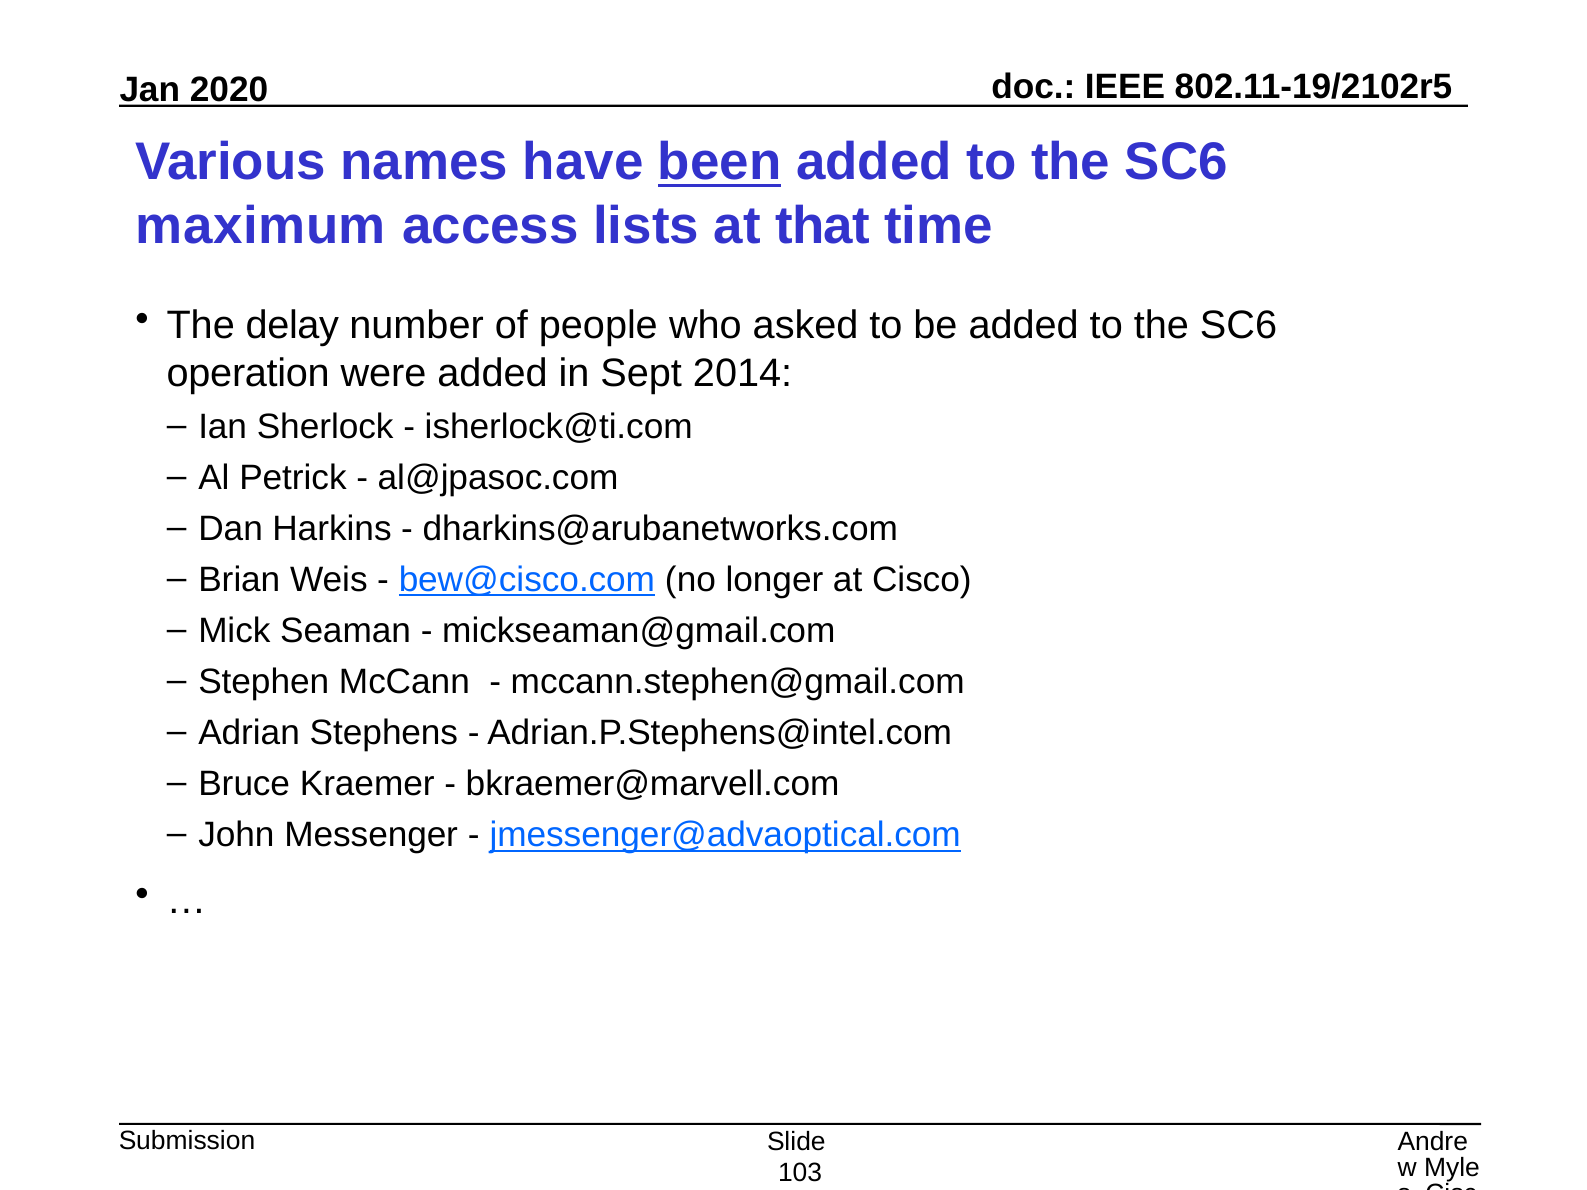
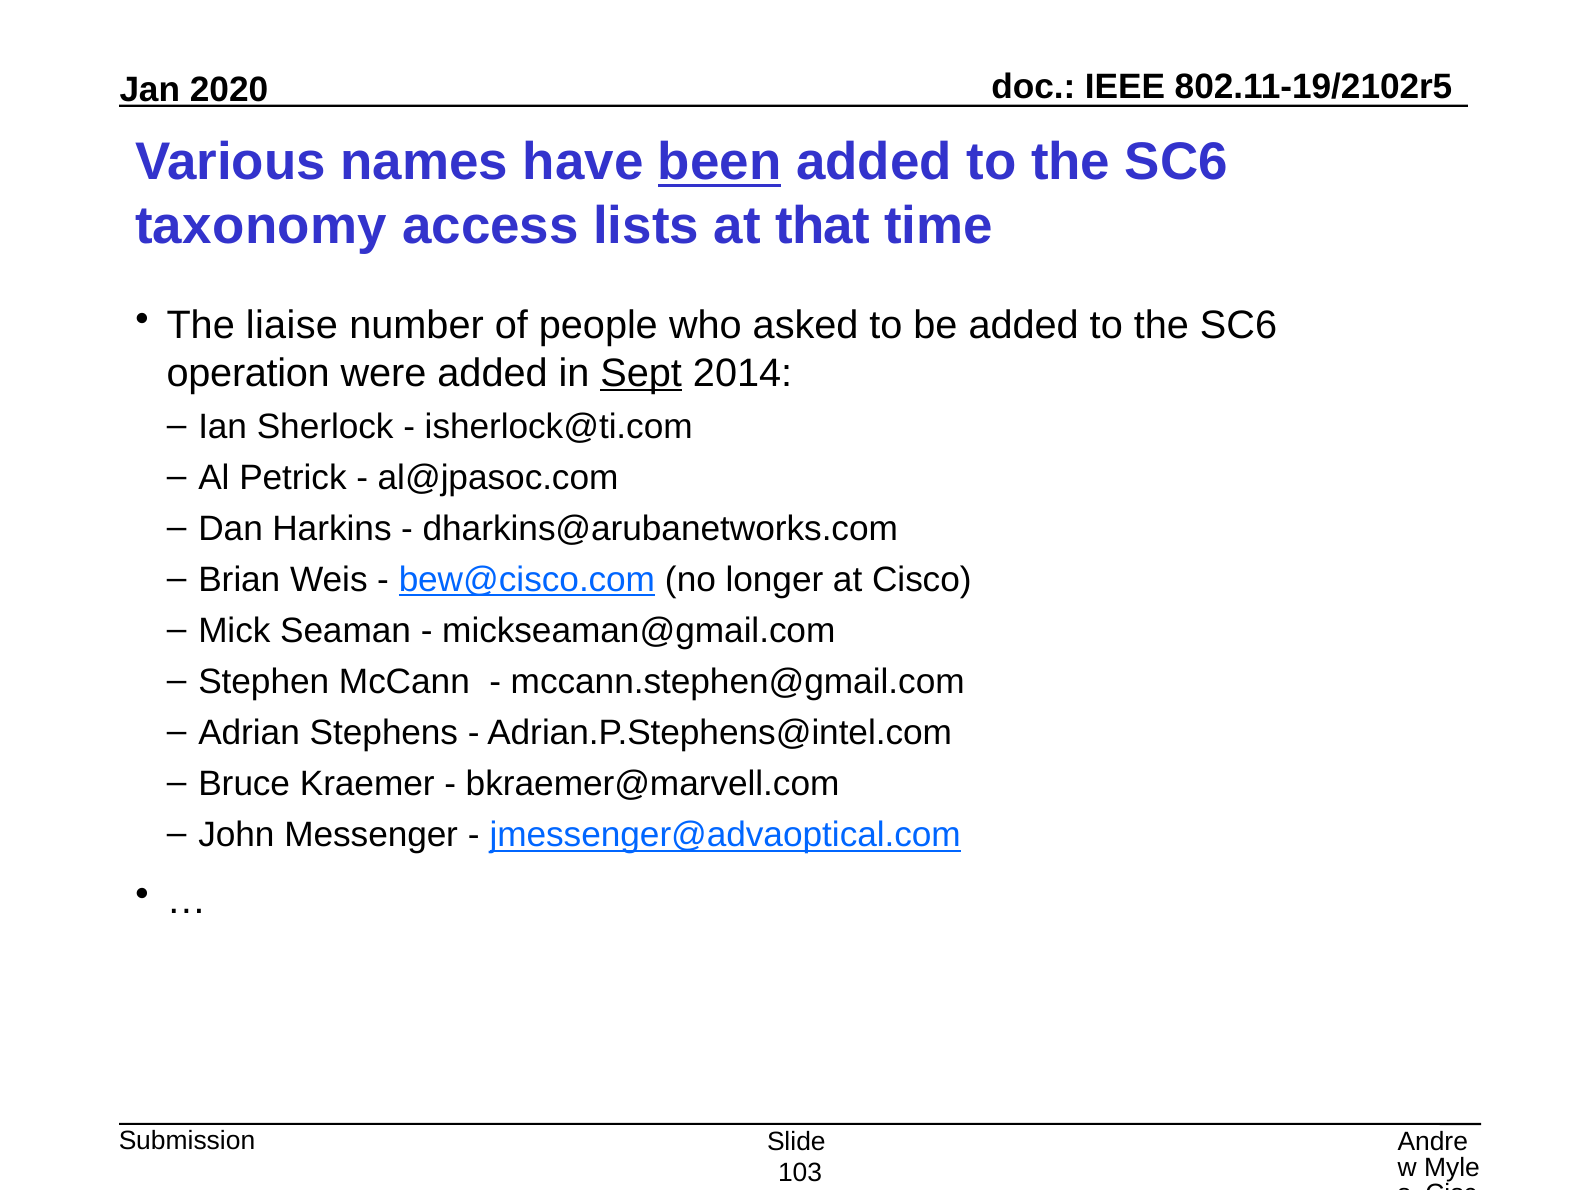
maximum: maximum -> taxonomy
delay: delay -> liaise
Sept underline: none -> present
